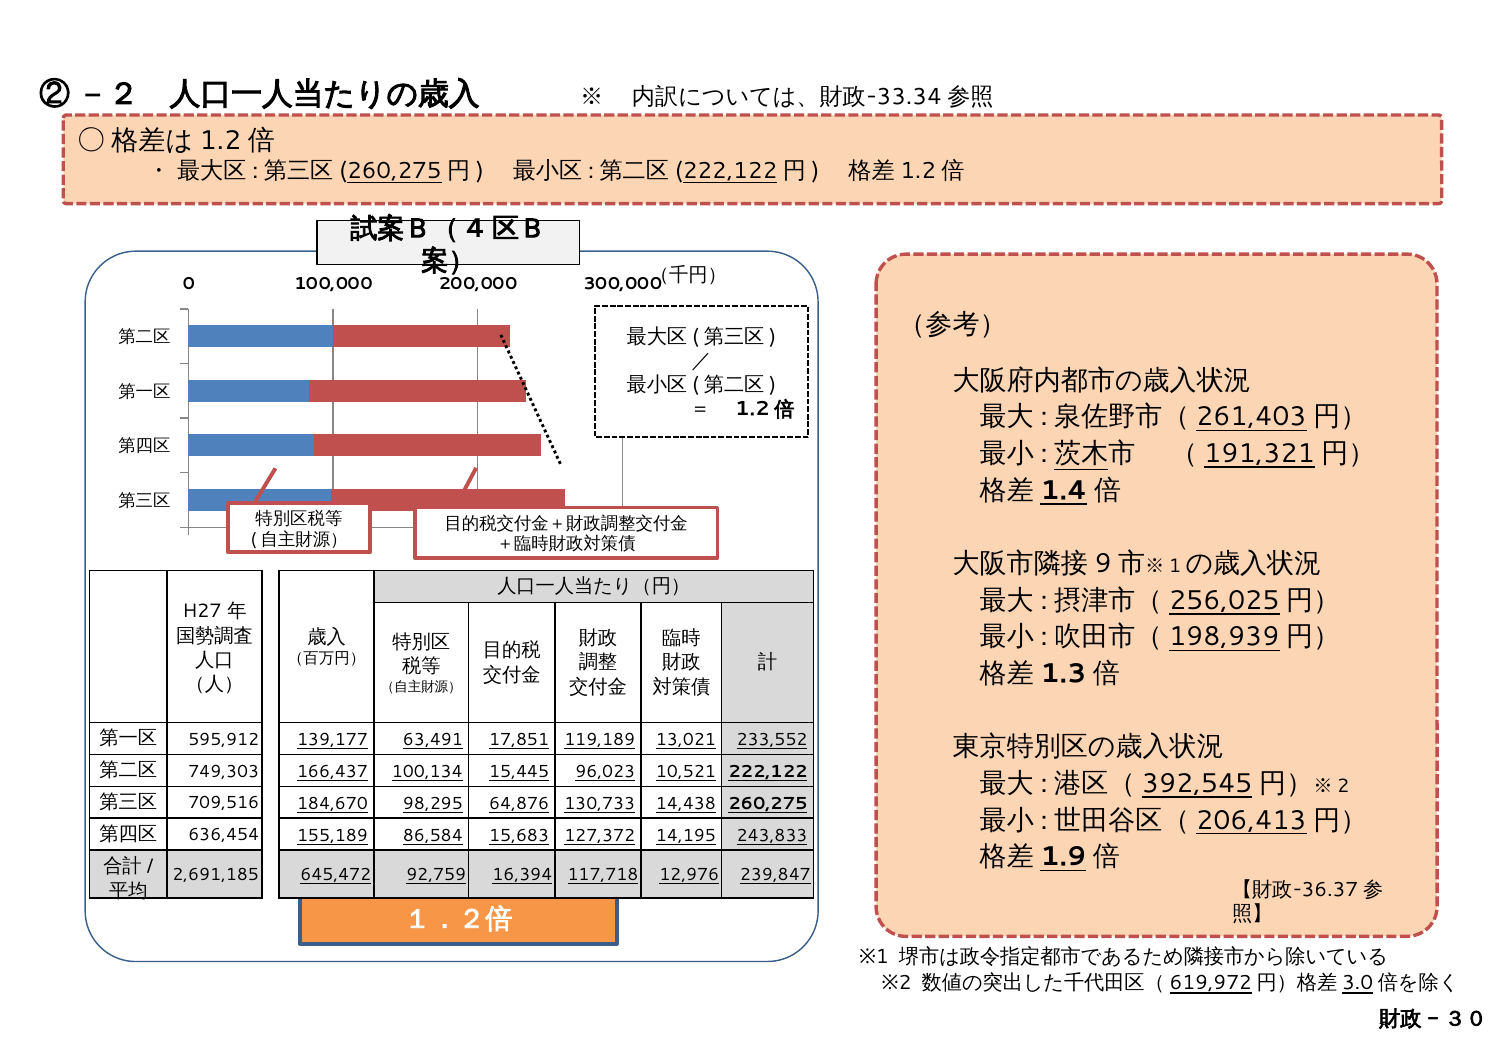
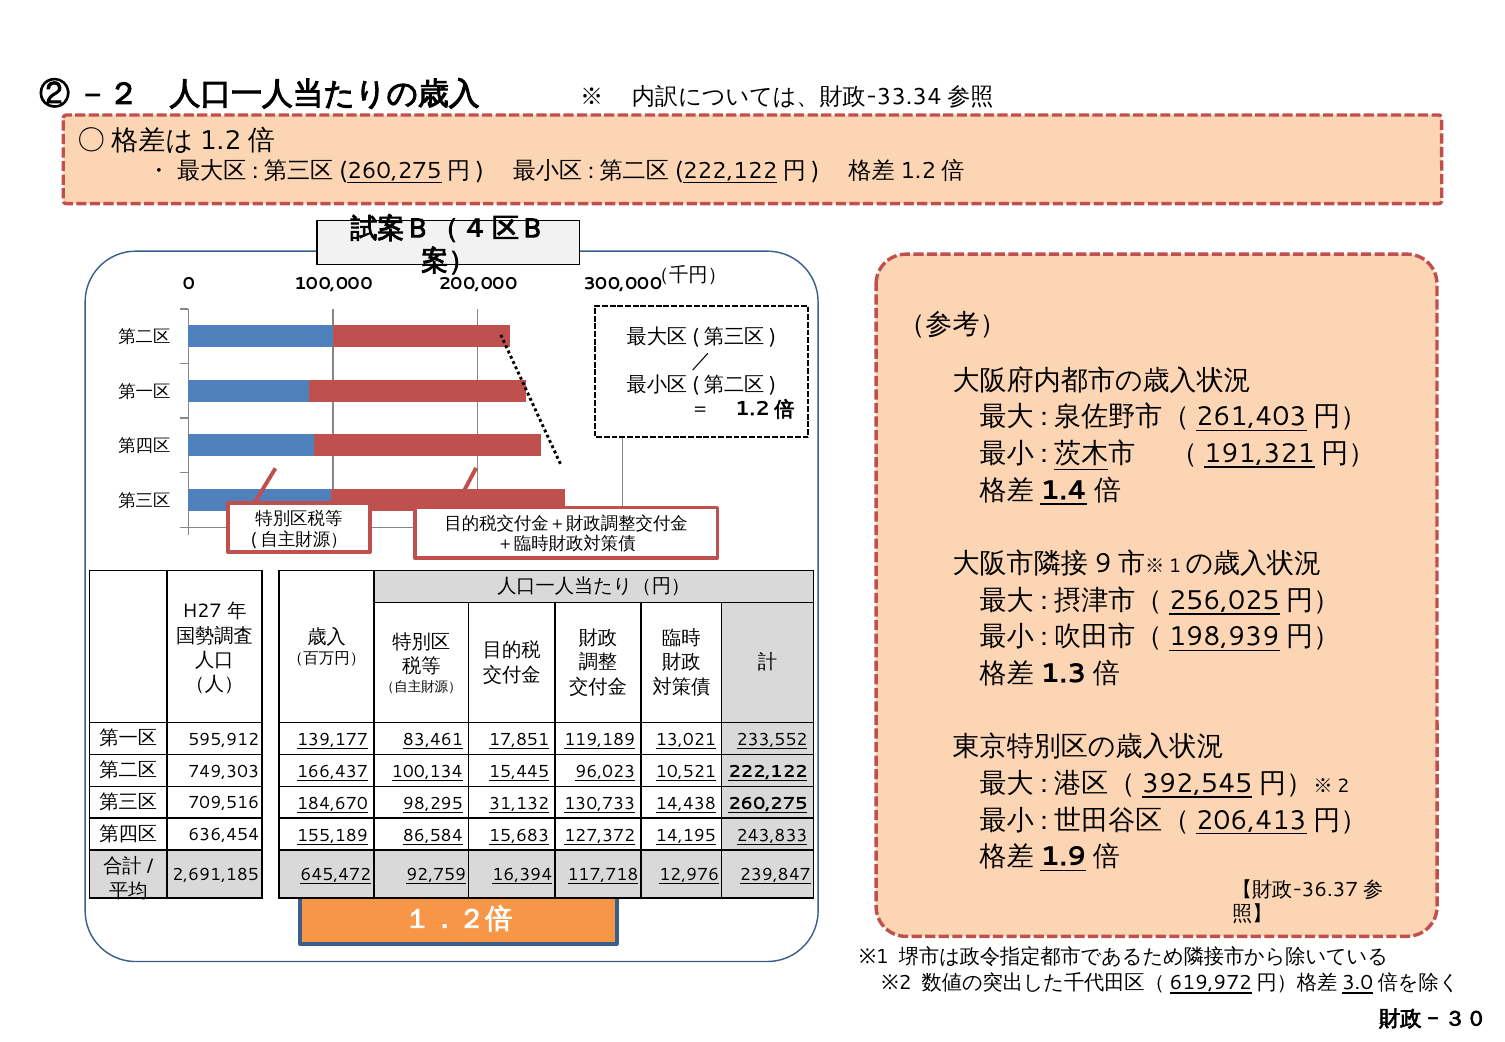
63,491: 63,491 -> 83,461
64,876: 64,876 -> 31,132
